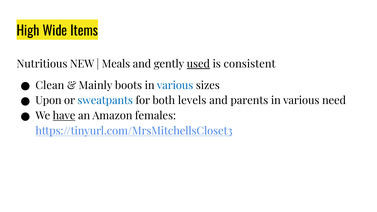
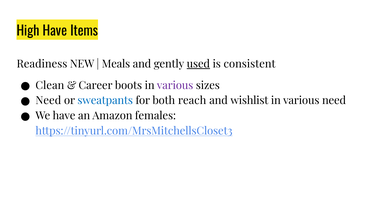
High Wide: Wide -> Have
Nutritious: Nutritious -> Readiness
Mainly: Mainly -> Career
various at (175, 85) colour: blue -> purple
Upon at (48, 101): Upon -> Need
levels: levels -> reach
parents: parents -> wishlist
have at (64, 116) underline: present -> none
